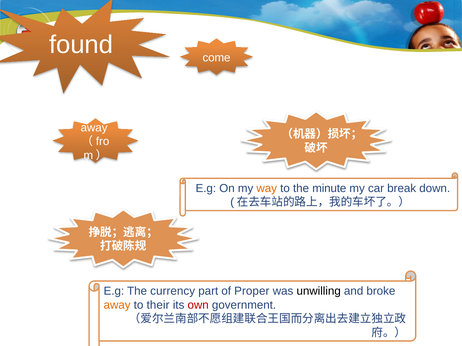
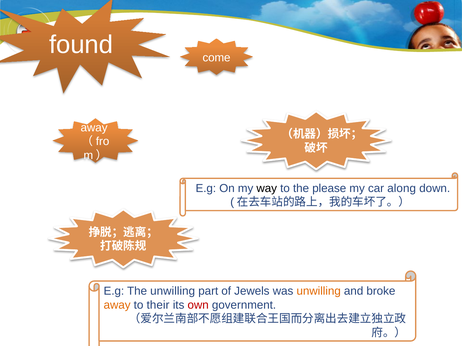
way colour: orange -> black
minute: minute -> please
break: break -> along
The currency: currency -> unwilling
Proper: Proper -> Jewels
unwilling at (319, 291) colour: black -> orange
